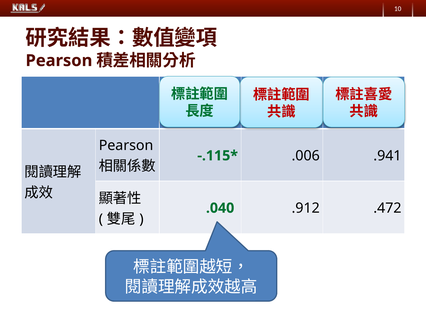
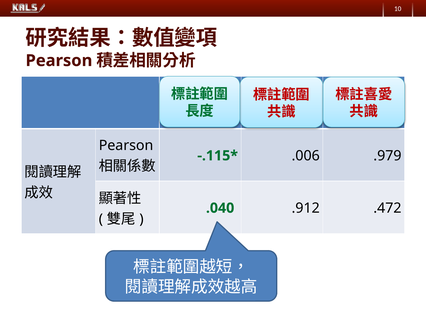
.941: .941 -> .979
